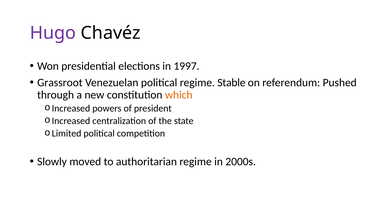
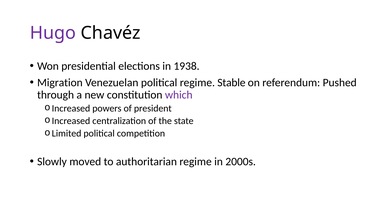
1997: 1997 -> 1938
Grassroot: Grassroot -> Migration
which colour: orange -> purple
